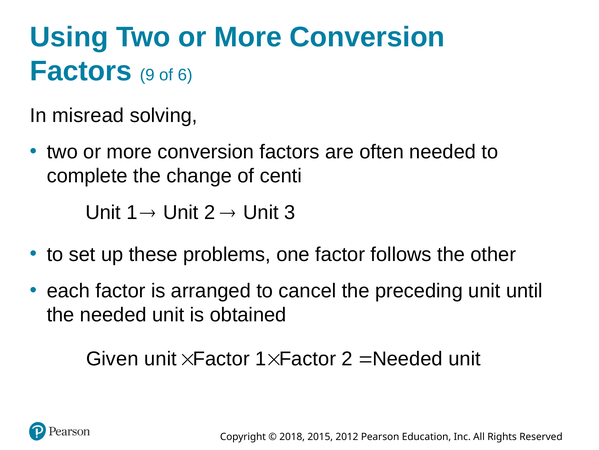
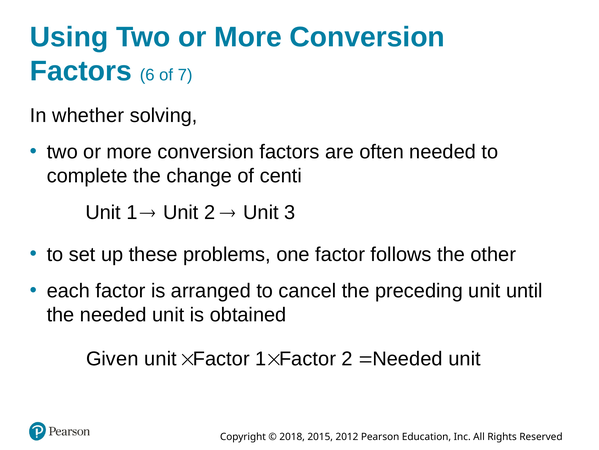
9: 9 -> 6
6: 6 -> 7
misread: misread -> whether
